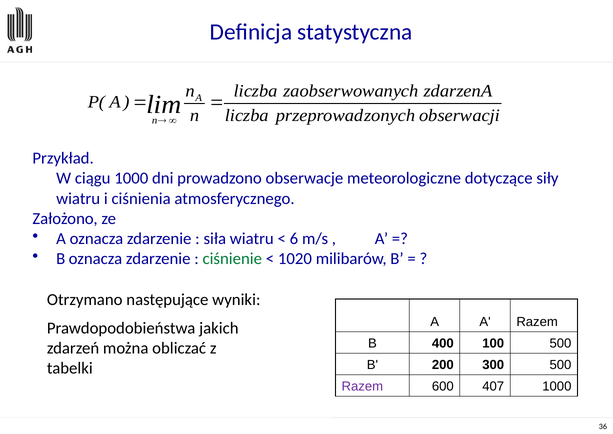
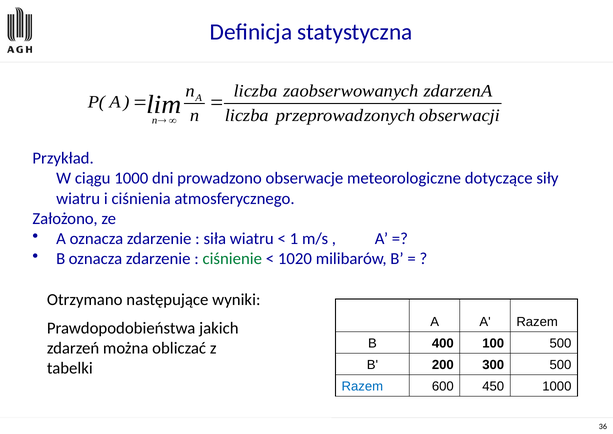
6: 6 -> 1
Razem at (362, 386) colour: purple -> blue
407: 407 -> 450
